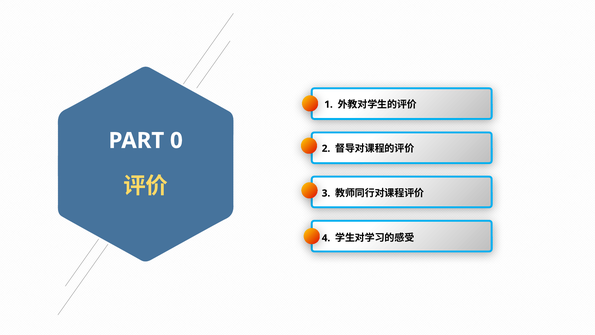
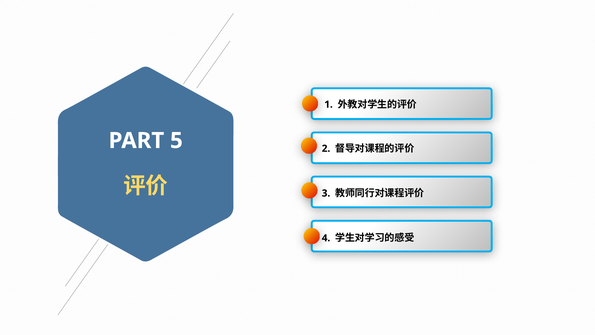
0: 0 -> 5
